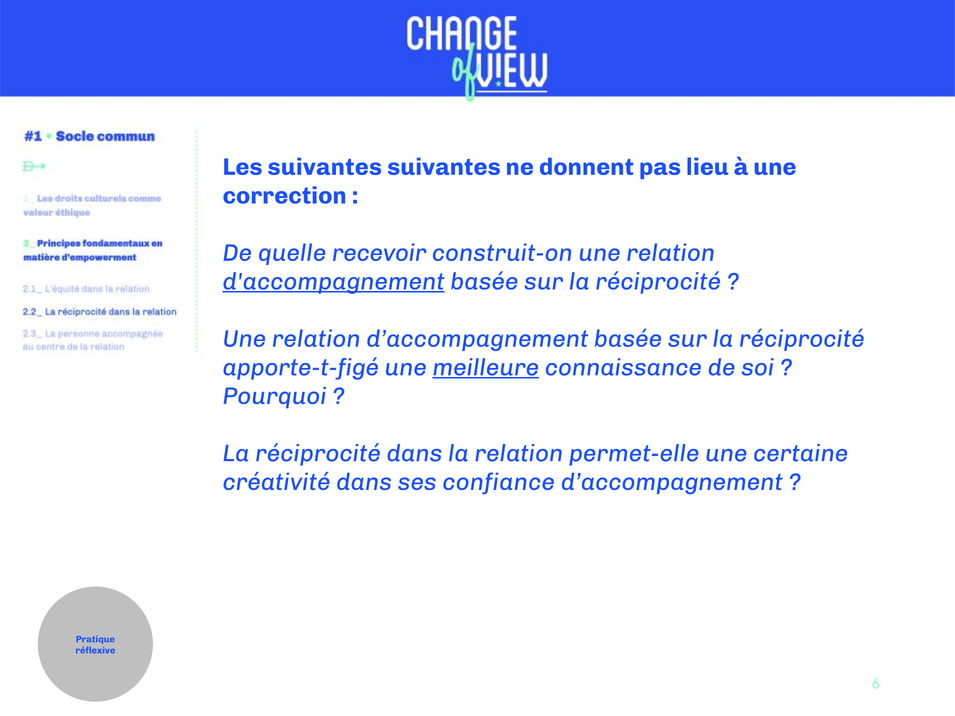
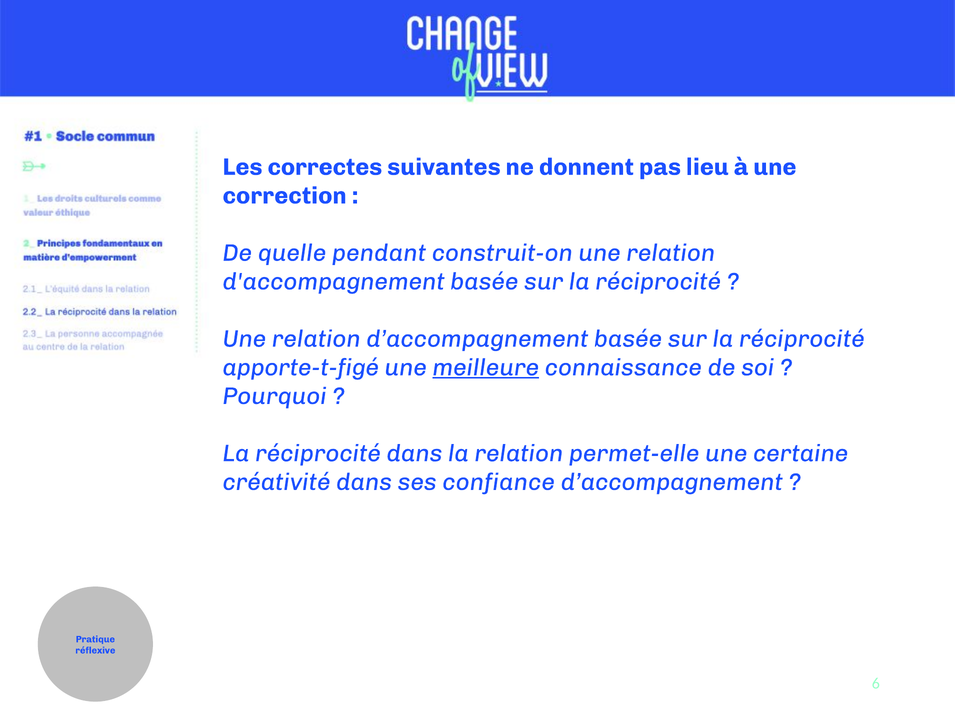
Les suivantes: suivantes -> correctes
recevoir: recevoir -> pendant
d'accompagnement underline: present -> none
